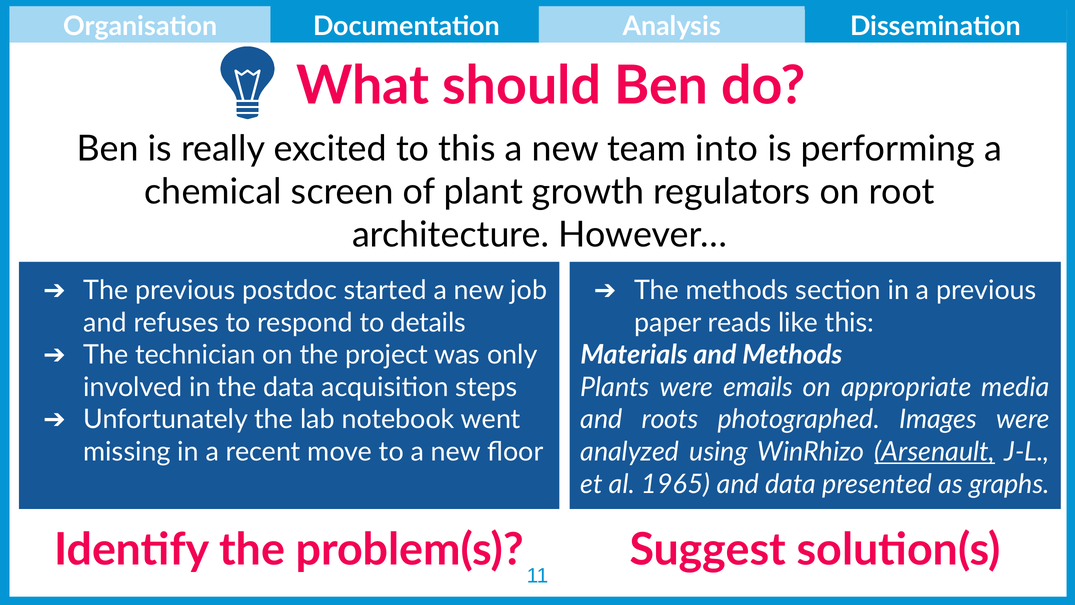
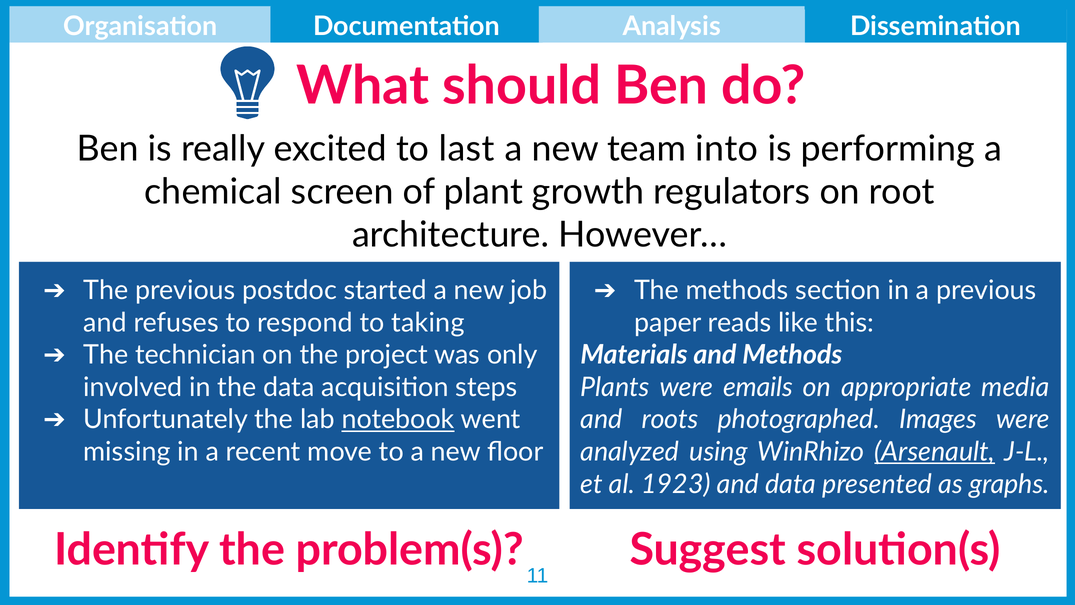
to this: this -> last
details: details -> taking
notebook underline: none -> present
1965: 1965 -> 1923
